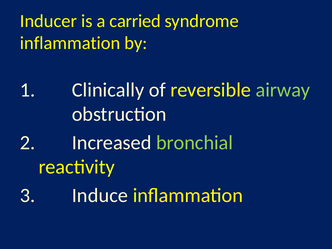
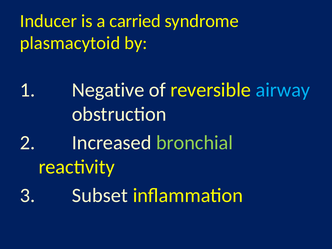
inflammation at (70, 43): inflammation -> plasmacytoid
Clinically: Clinically -> Negative
airway colour: light green -> light blue
Induce: Induce -> Subset
